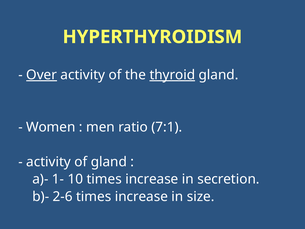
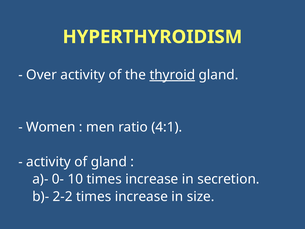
Over underline: present -> none
7:1: 7:1 -> 4:1
1-: 1- -> 0-
2-6: 2-6 -> 2-2
